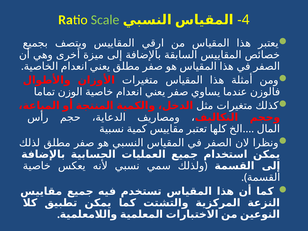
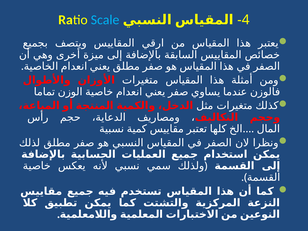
Scale colour: light green -> light blue
